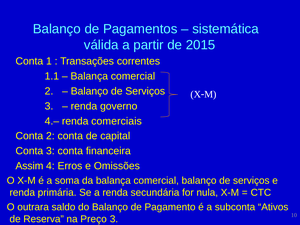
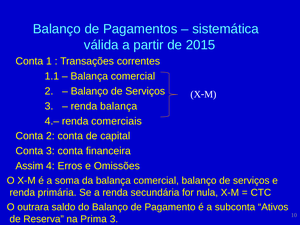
renda governo: governo -> balança
Preço: Preço -> Prima
